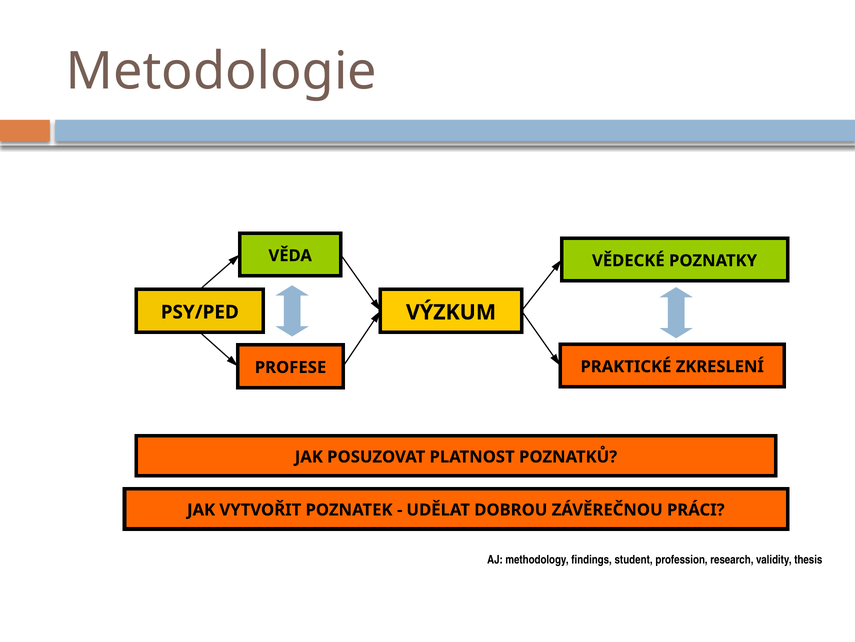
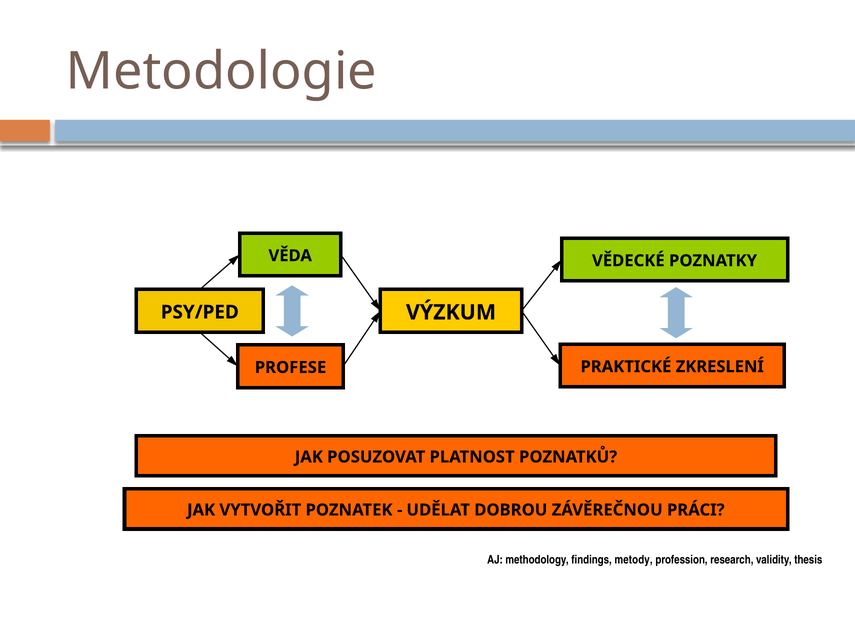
student: student -> metody
